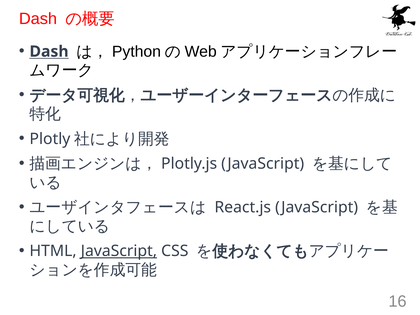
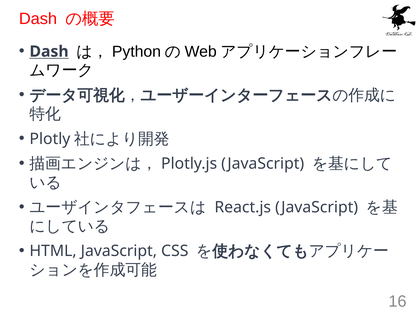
JavaScript at (119, 251) underline: present -> none
